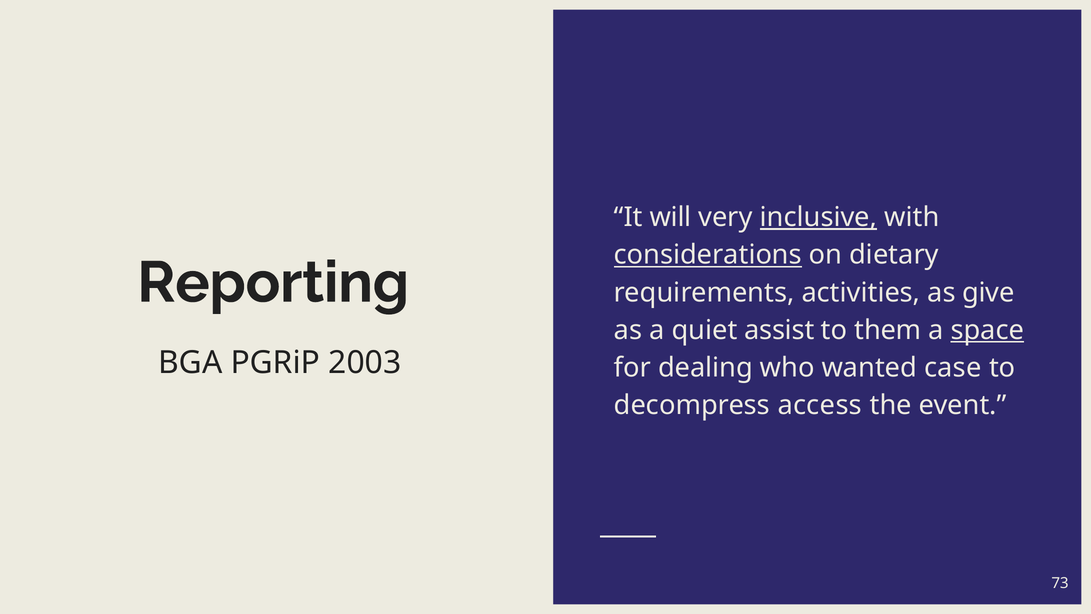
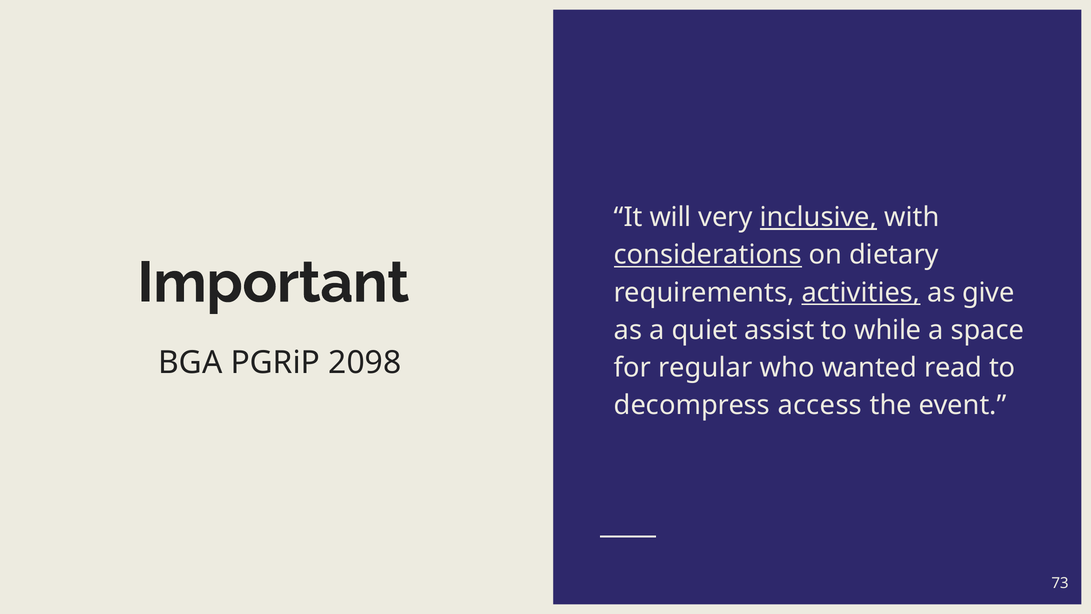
Reporting: Reporting -> Important
activities underline: none -> present
them: them -> while
space underline: present -> none
2003: 2003 -> 2098
dealing: dealing -> regular
case: case -> read
